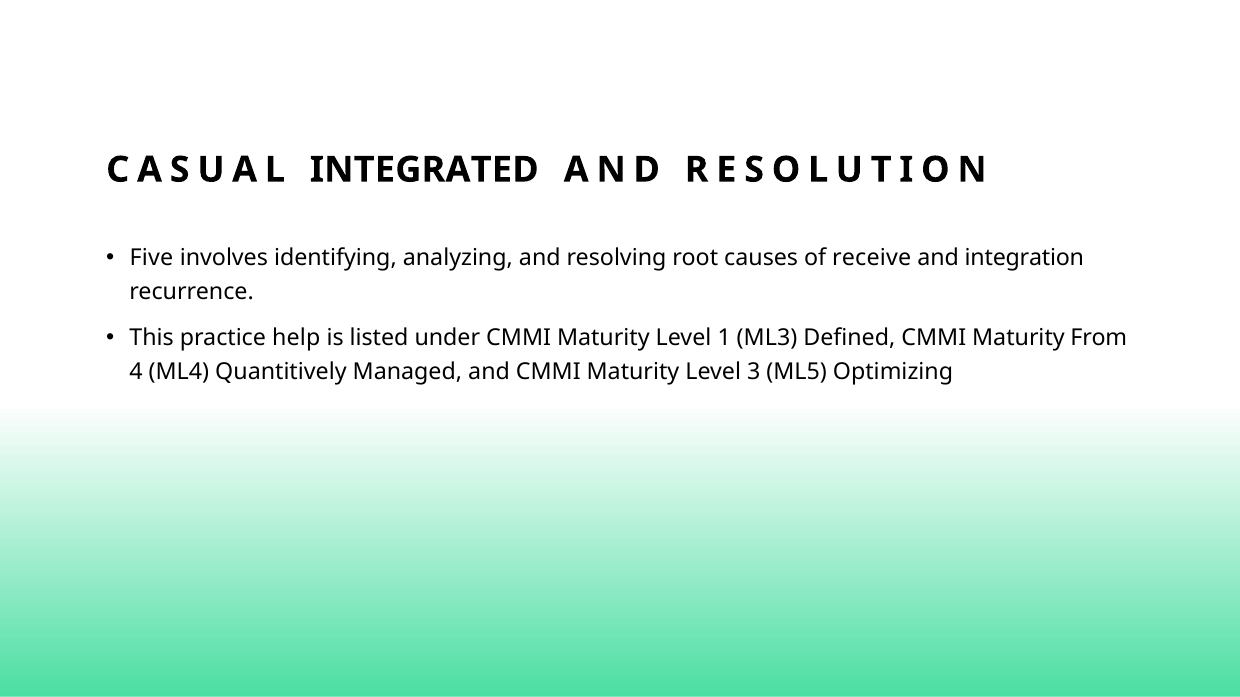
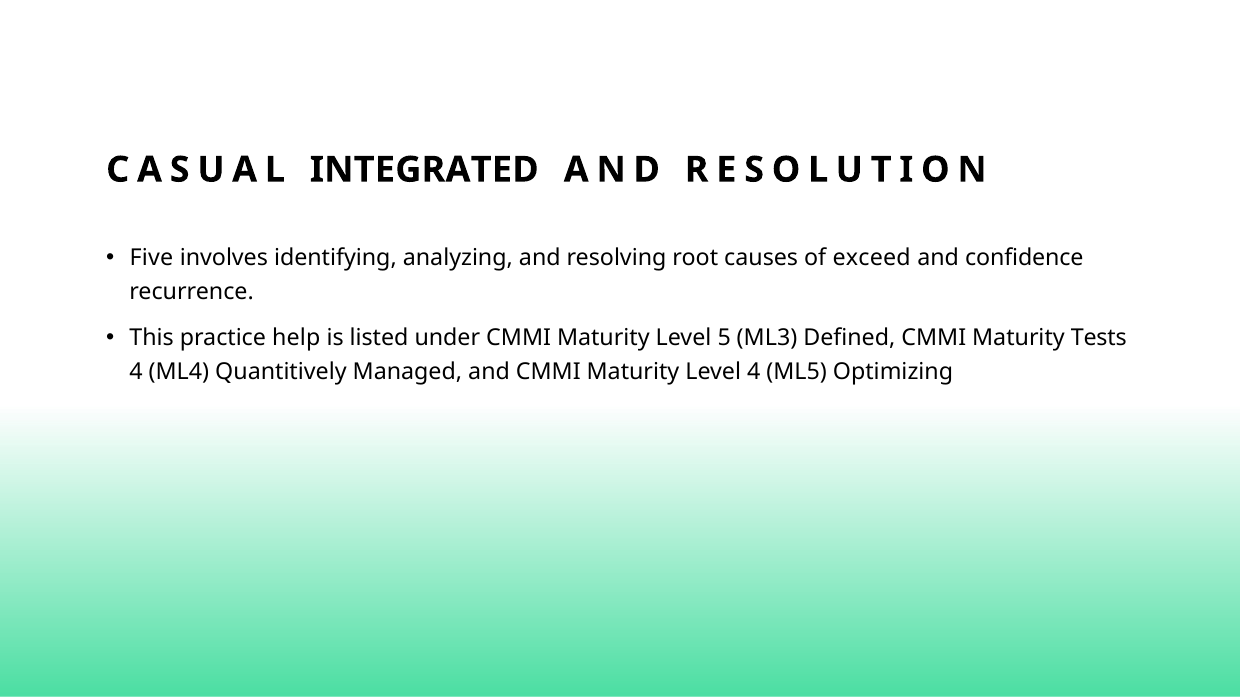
receive: receive -> exceed
integration: integration -> confidence
1: 1 -> 5
From: From -> Tests
Level 3: 3 -> 4
